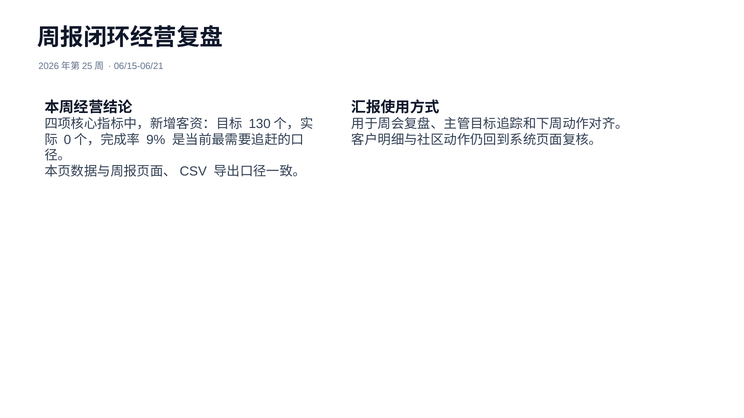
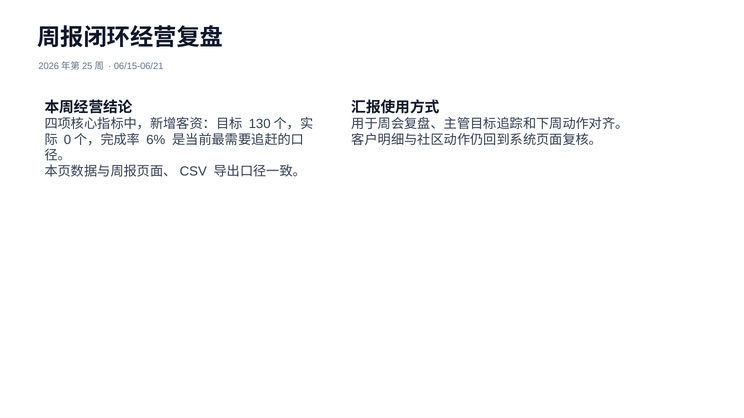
9%: 9% -> 6%
